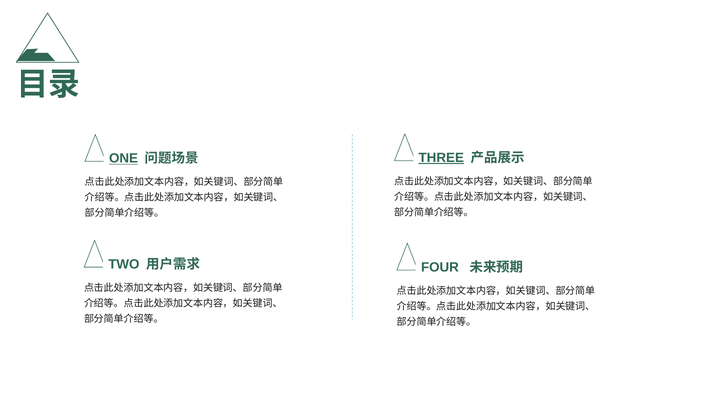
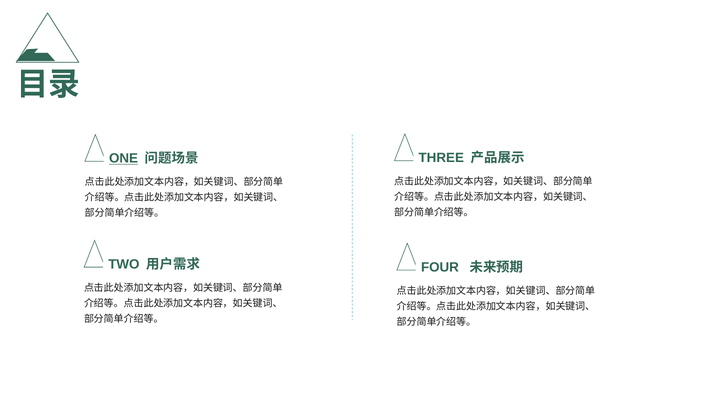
THREE underline: present -> none
